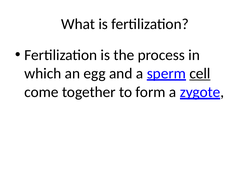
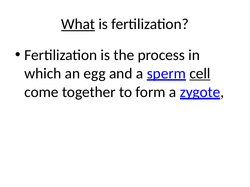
What underline: none -> present
